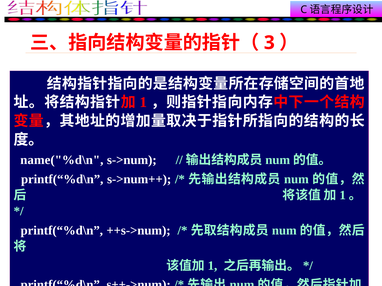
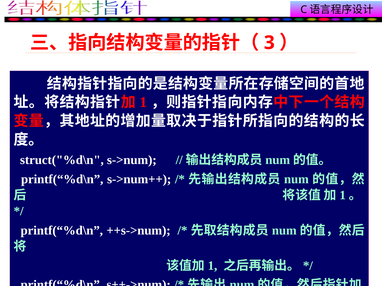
name("%d\n: name("%d\n -> struct("%d\n
